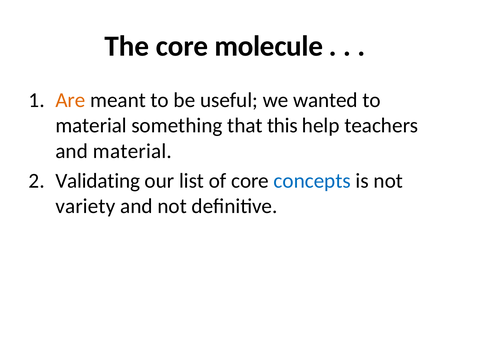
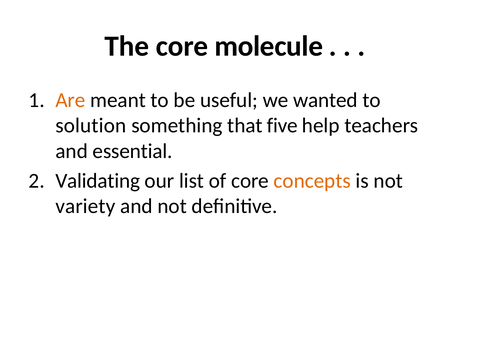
material at (91, 126): material -> solution
this: this -> five
and material: material -> essential
concepts colour: blue -> orange
